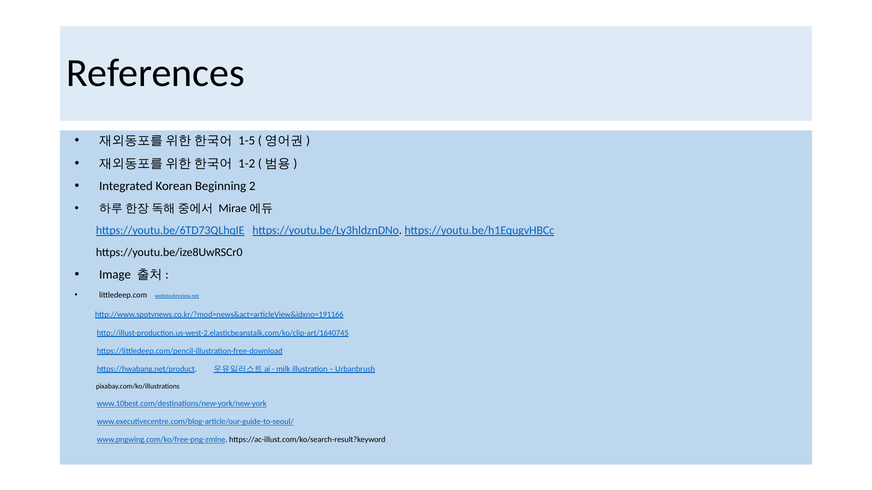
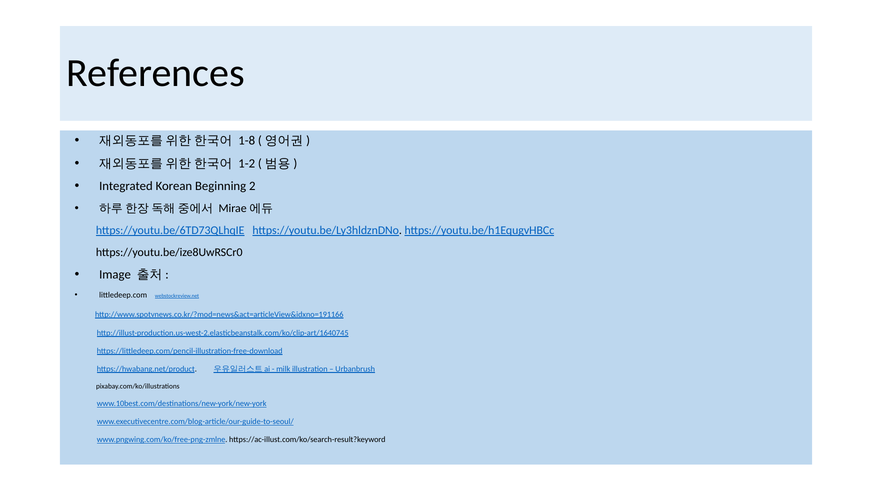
1-5: 1-5 -> 1-8
